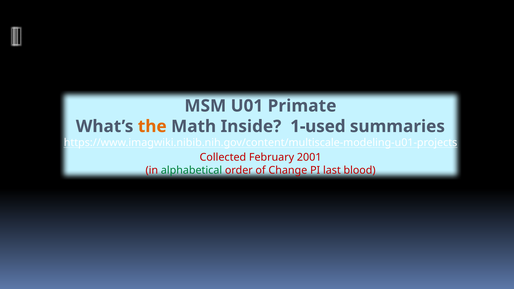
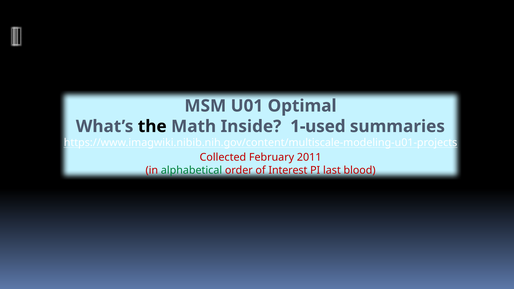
Primate: Primate -> Optimal
the colour: orange -> black
2001: 2001 -> 2011
Change: Change -> Interest
